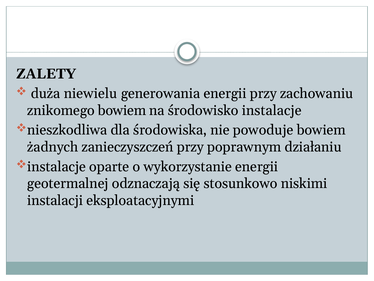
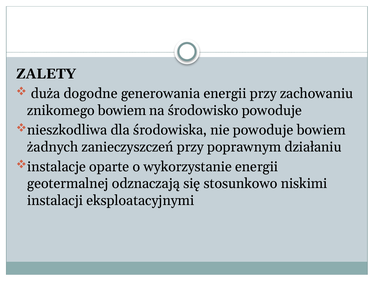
niewielu: niewielu -> dogodne
środowisko instalacje: instalacje -> powoduje
